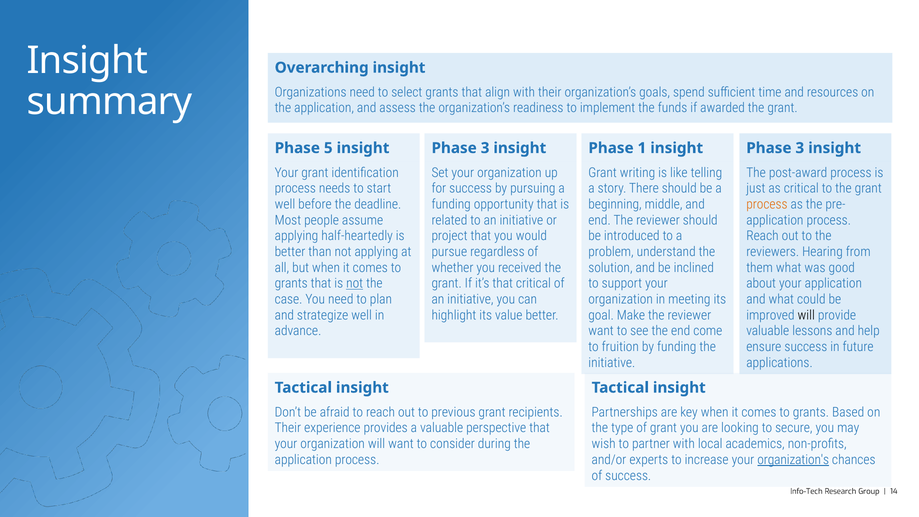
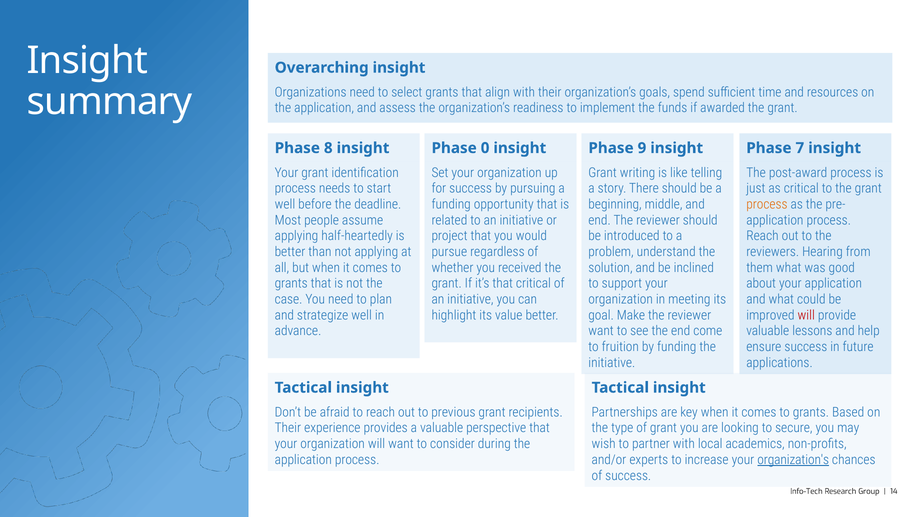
5: 5 -> 8
3 at (485, 148): 3 -> 0
1: 1 -> 9
3 at (800, 148): 3 -> 7
not at (355, 283) underline: present -> none
will at (806, 315) colour: black -> red
